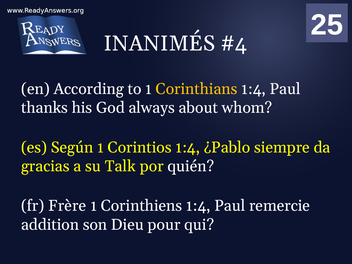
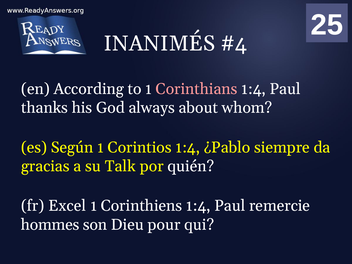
Corinthians colour: yellow -> pink
Frère: Frère -> Excel
addition: addition -> hommes
